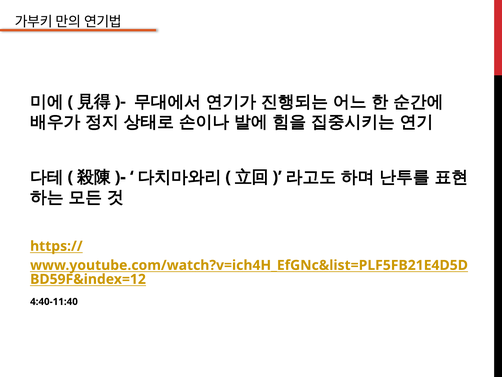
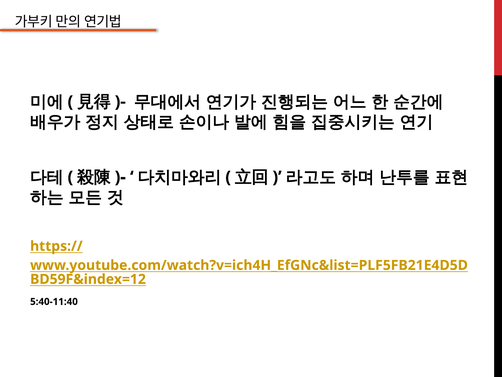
4:40-11:40: 4:40-11:40 -> 5:40-11:40
